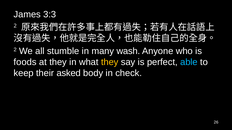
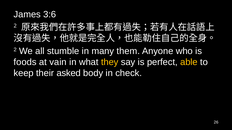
3:3: 3:3 -> 3:6
wash: wash -> them
at they: they -> vain
able colour: light blue -> yellow
